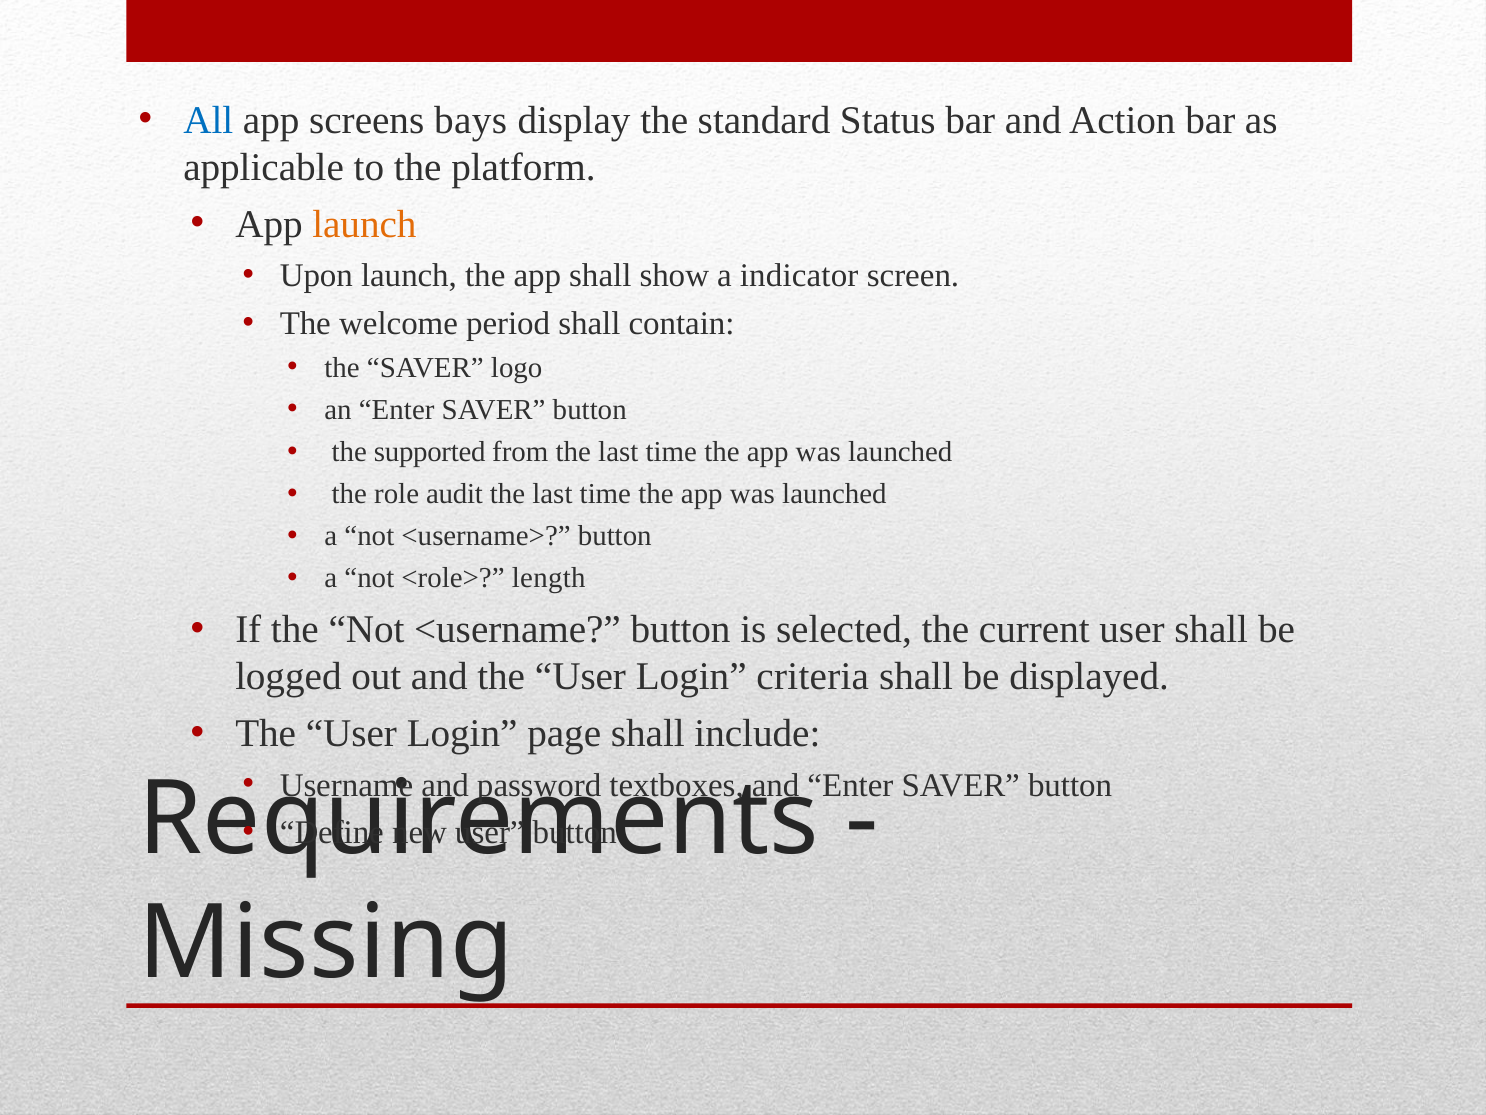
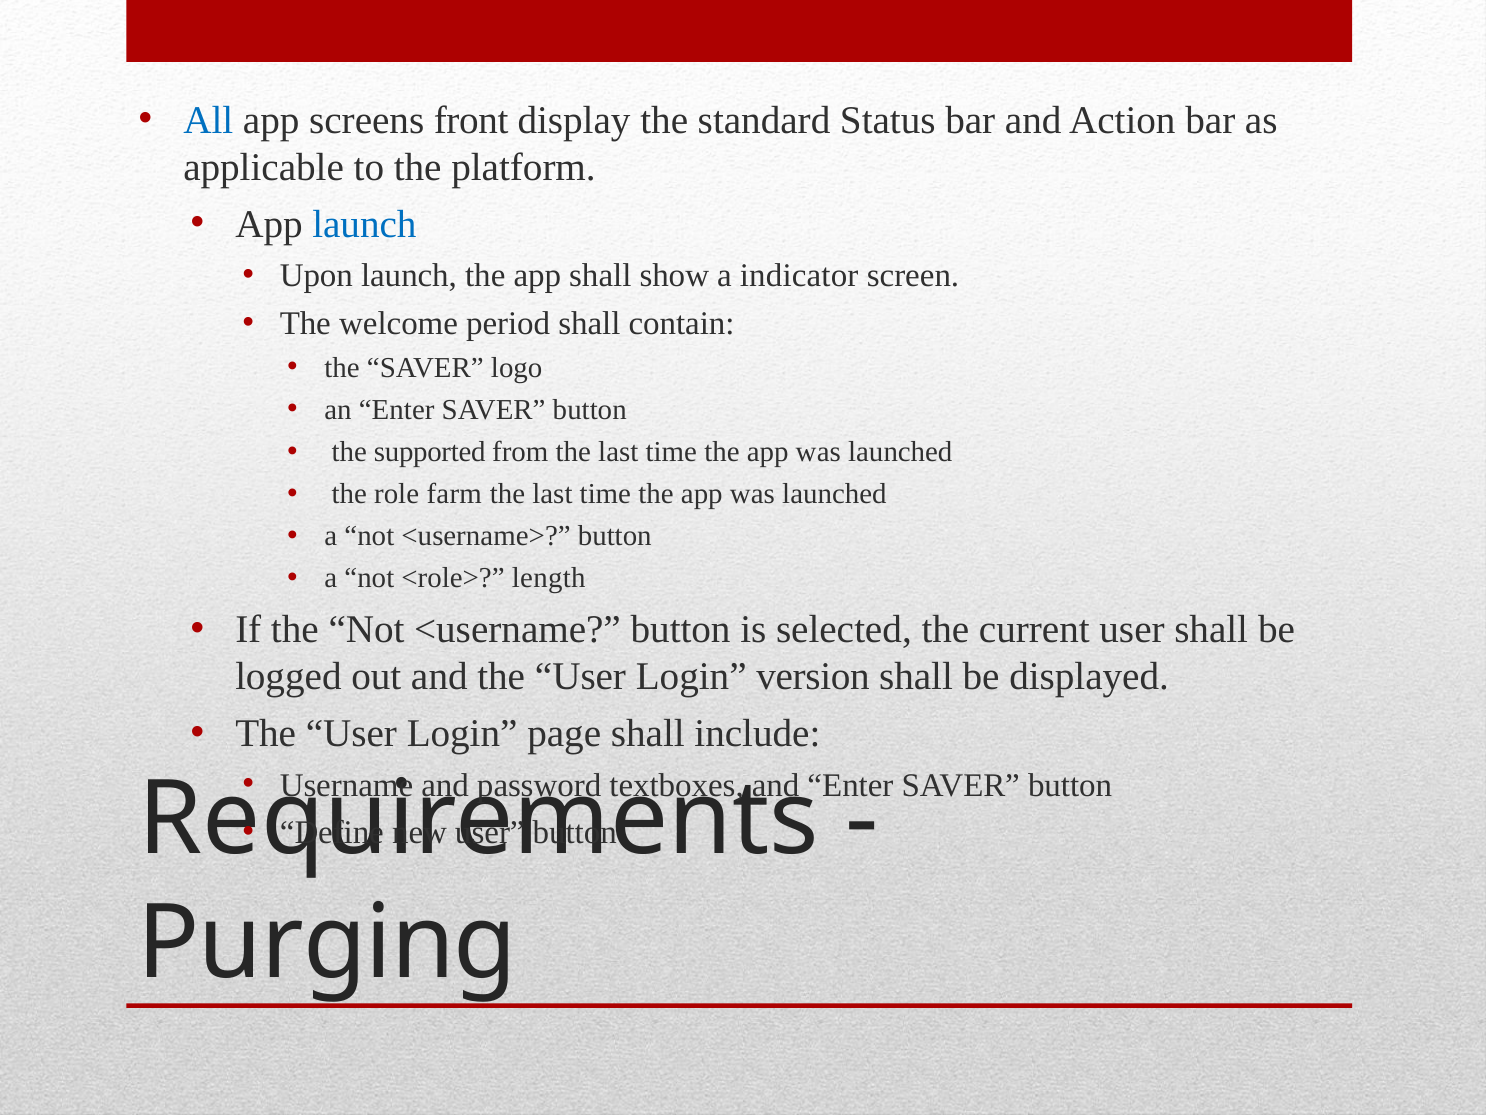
bays: bays -> front
launch at (364, 224) colour: orange -> blue
audit: audit -> farm
criteria: criteria -> version
Missing: Missing -> Purging
